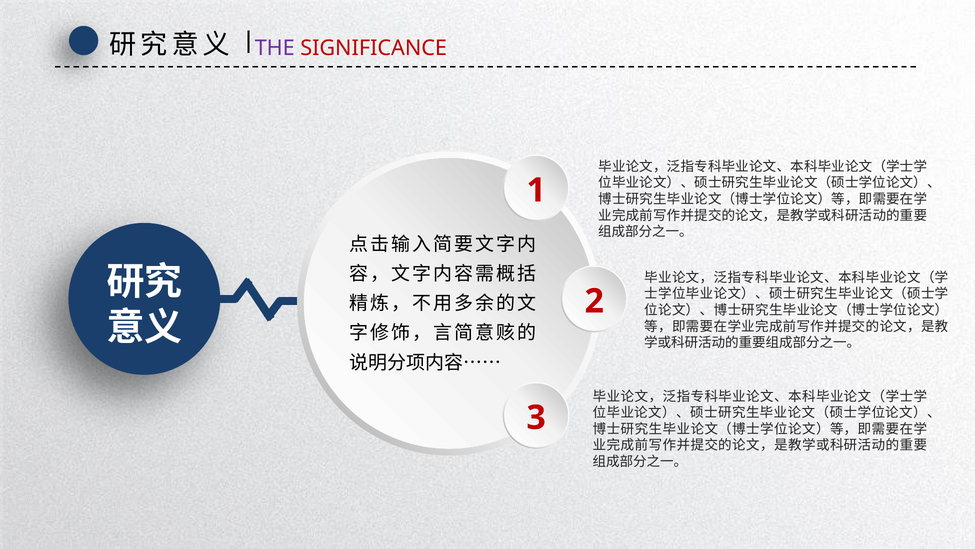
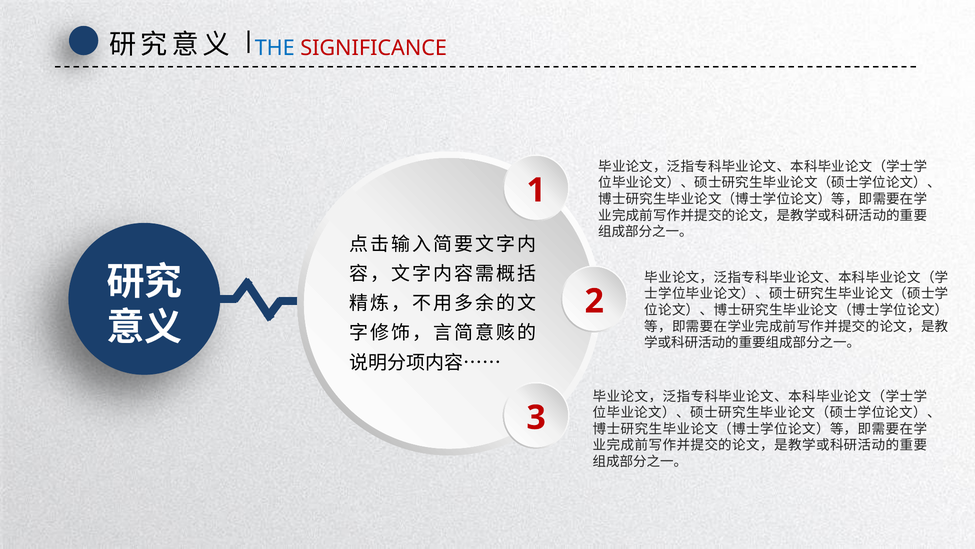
THE colour: purple -> blue
